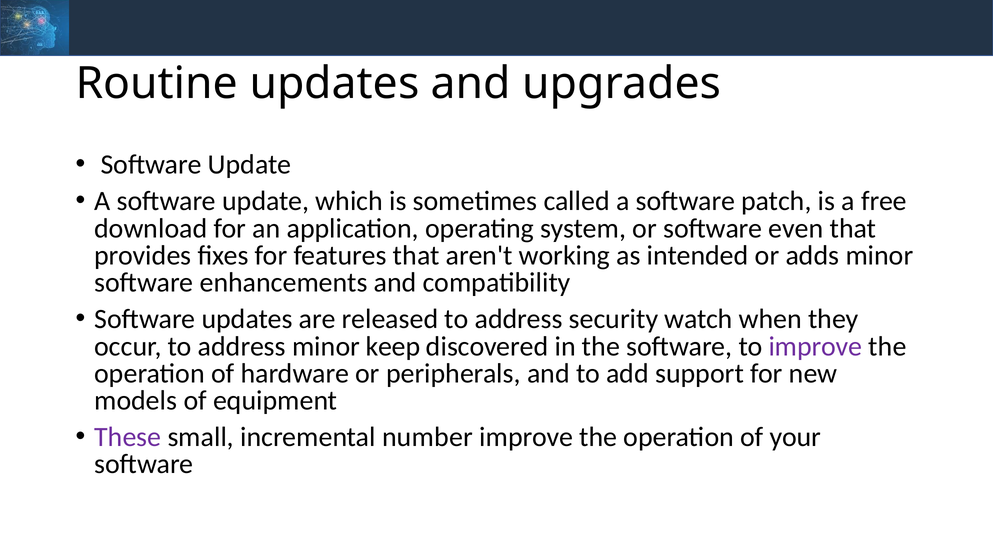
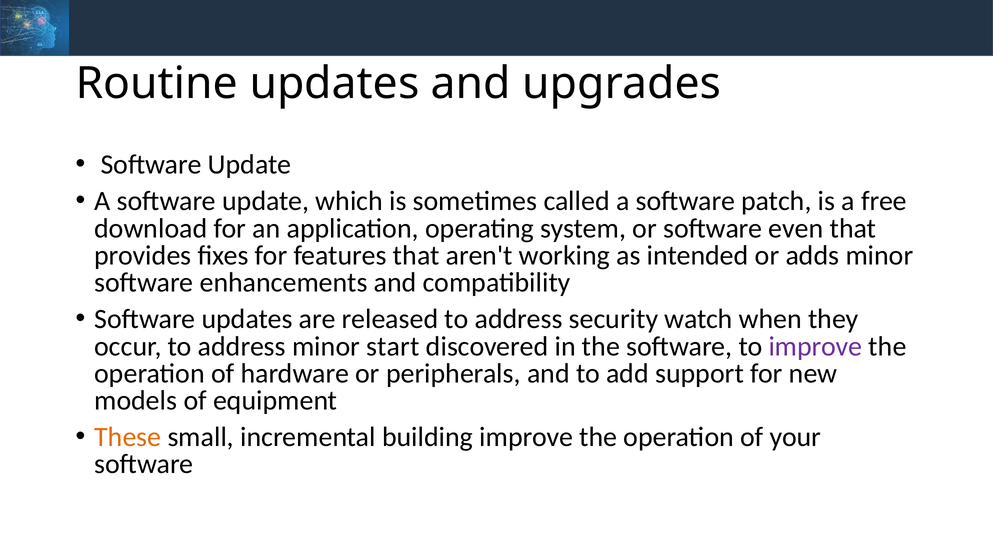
keep: keep -> start
These colour: purple -> orange
number: number -> building
